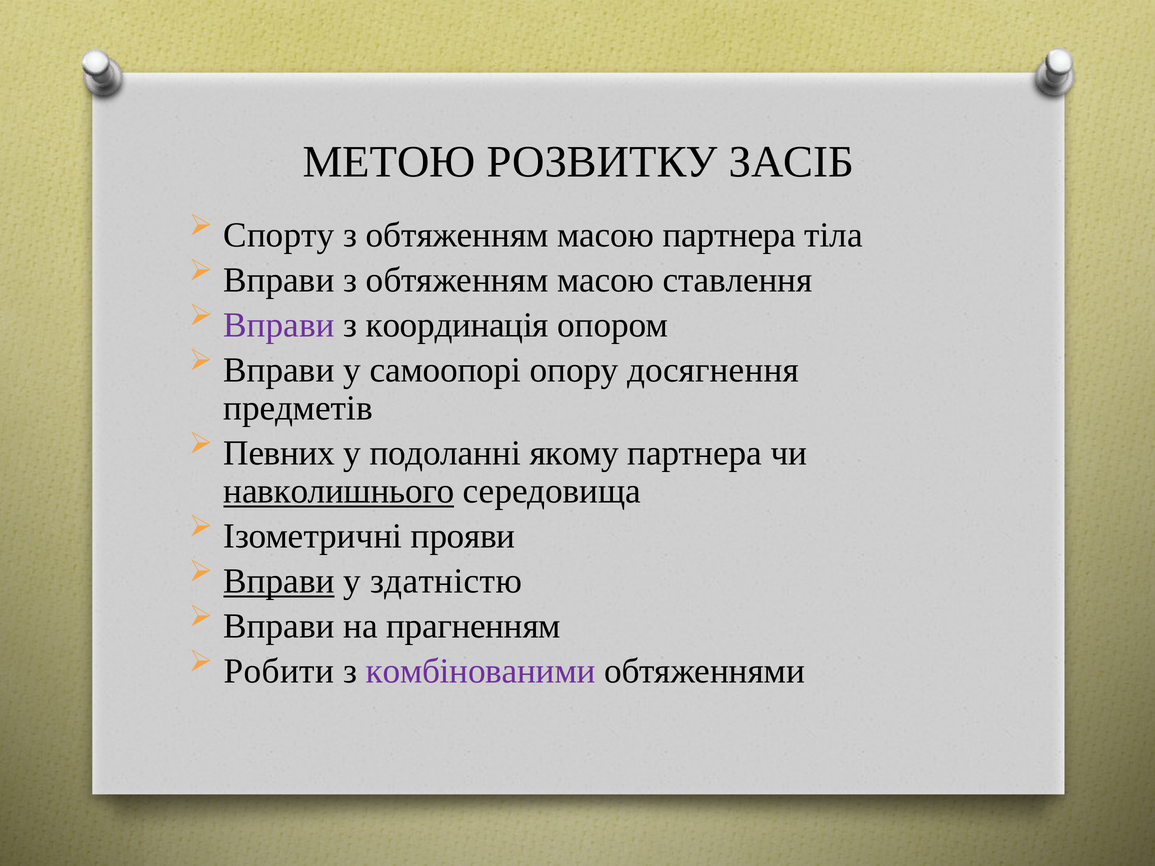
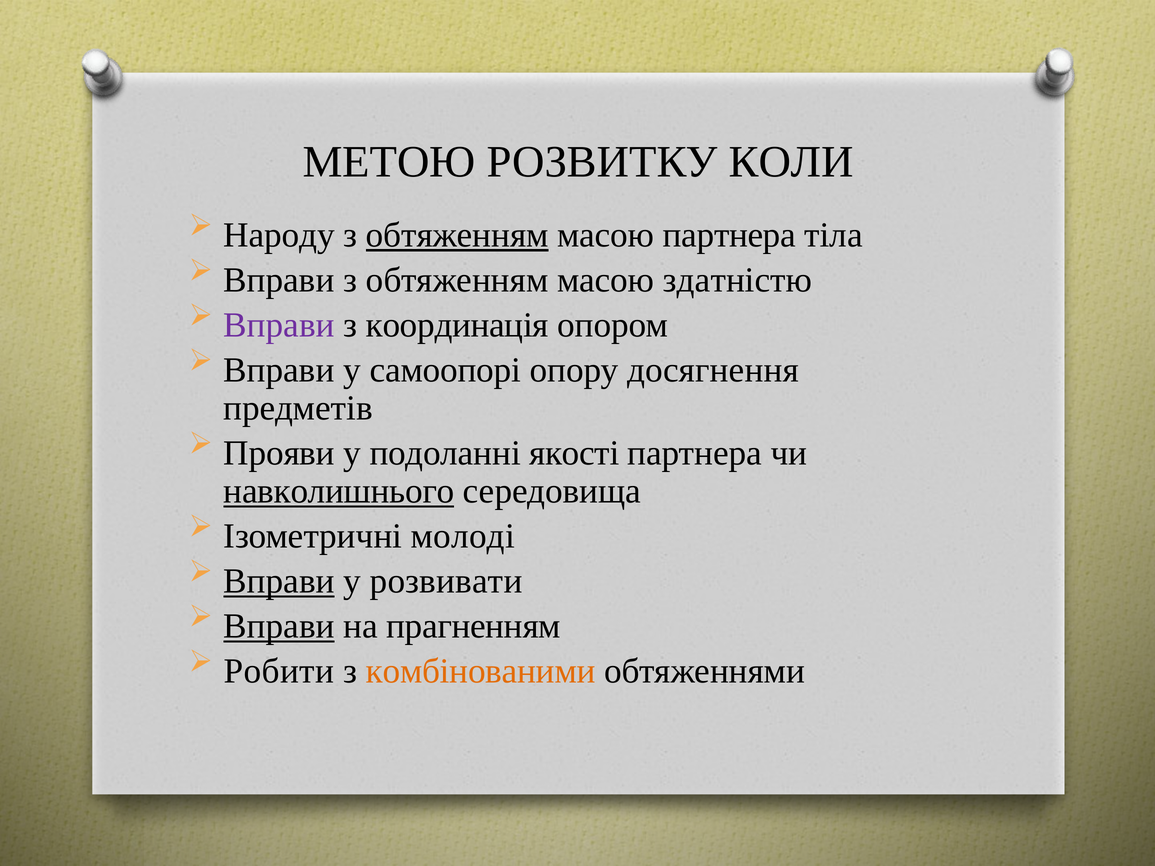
ЗАСІБ: ЗАСІБ -> КОЛИ
Спорту: Спорту -> Народу
обтяженням at (457, 235) underline: none -> present
ставлення: ставлення -> здатністю
Певних: Певних -> Прояви
якому: якому -> якості
прояви: прояви -> молоді
здатністю: здатністю -> розвивати
Вправи at (279, 626) underline: none -> present
комбінованими colour: purple -> orange
